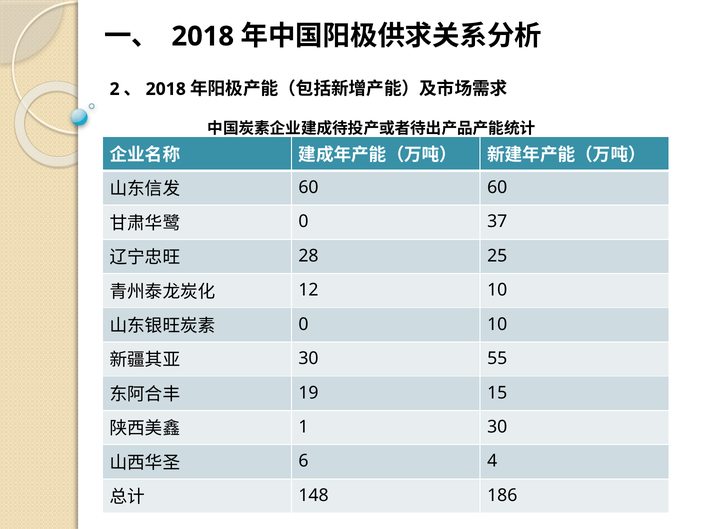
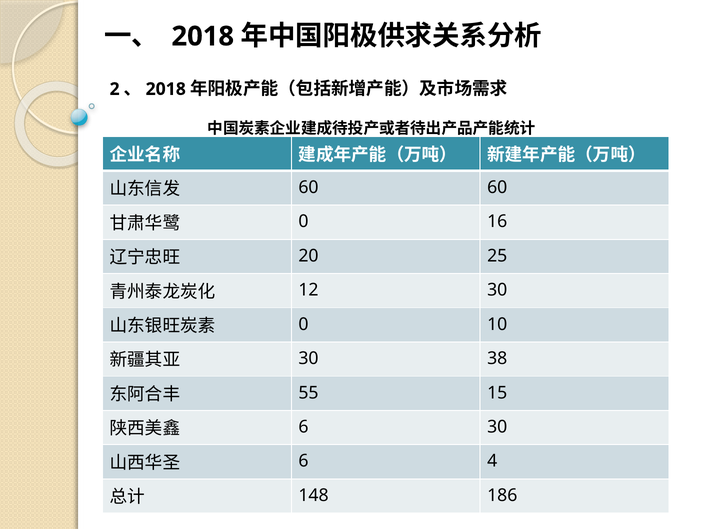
37: 37 -> 16
28: 28 -> 20
12 10: 10 -> 30
55: 55 -> 38
19: 19 -> 55
1 at (303, 427): 1 -> 6
